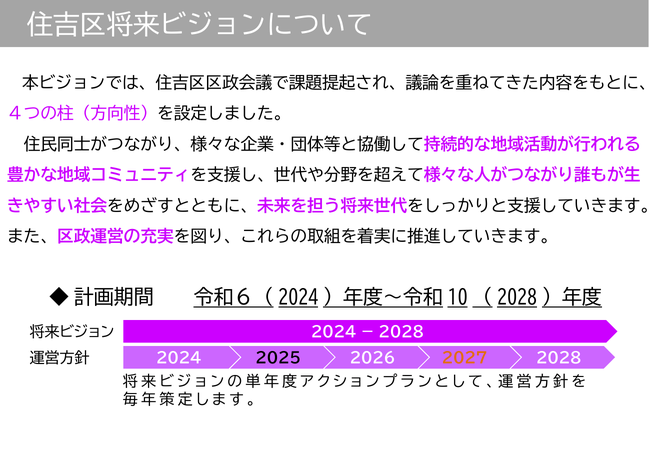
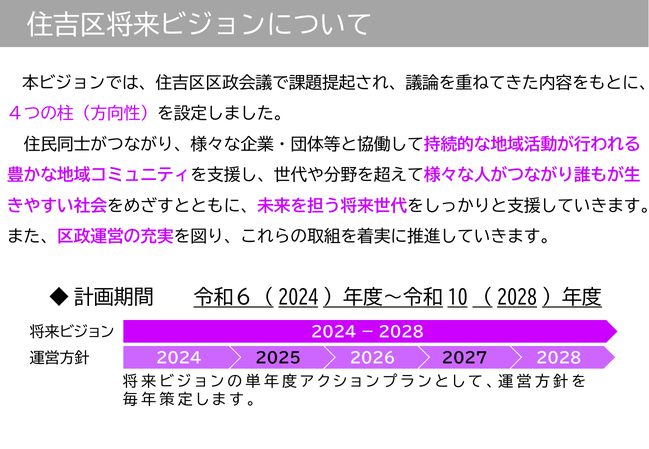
2027 colour: orange -> black
